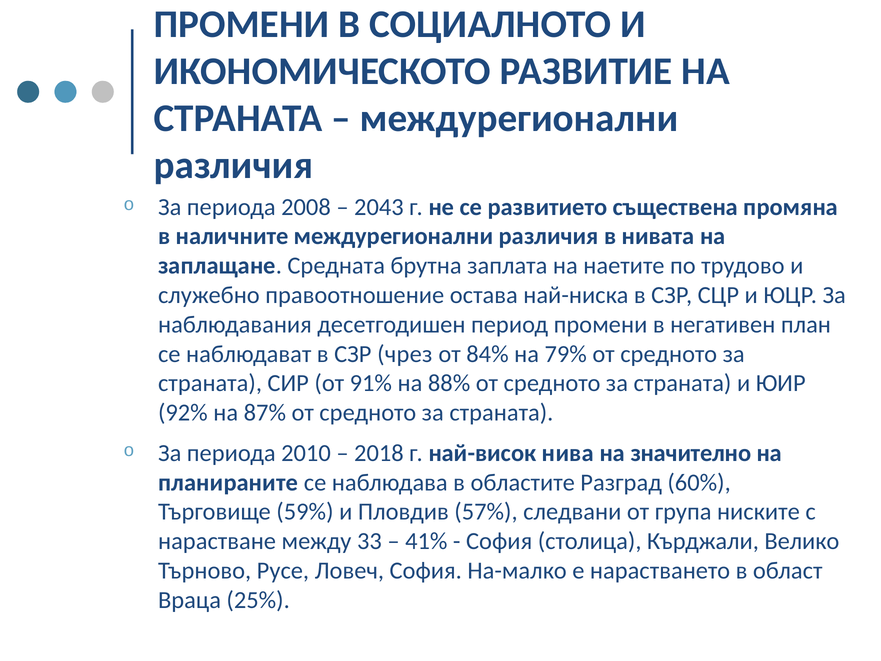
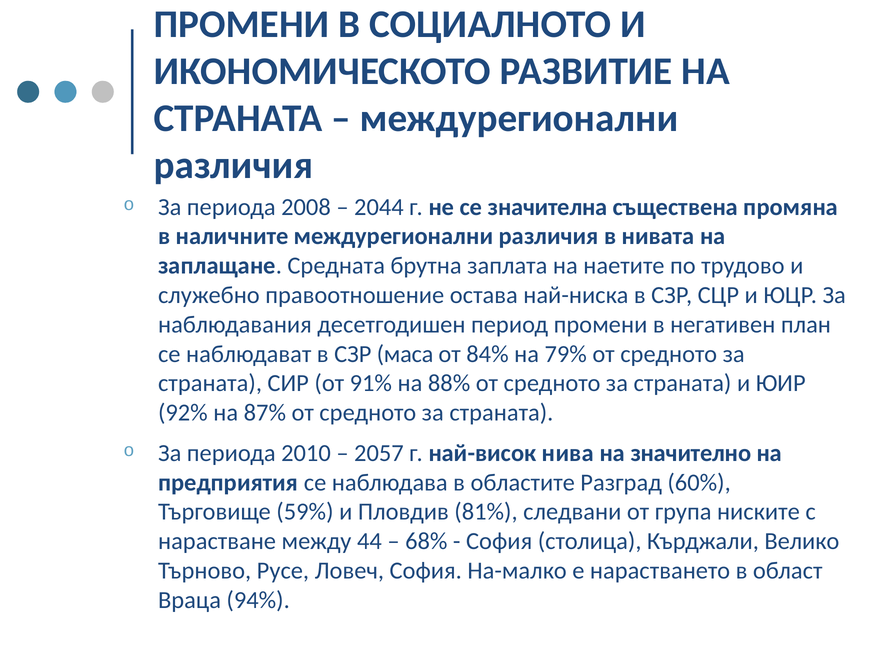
2043: 2043 -> 2044
развитието: развитието -> значителна
чрез: чрез -> маса
2018: 2018 -> 2057
планираните: планираните -> предприятия
57%: 57% -> 81%
33: 33 -> 44
41%: 41% -> 68%
25%: 25% -> 94%
